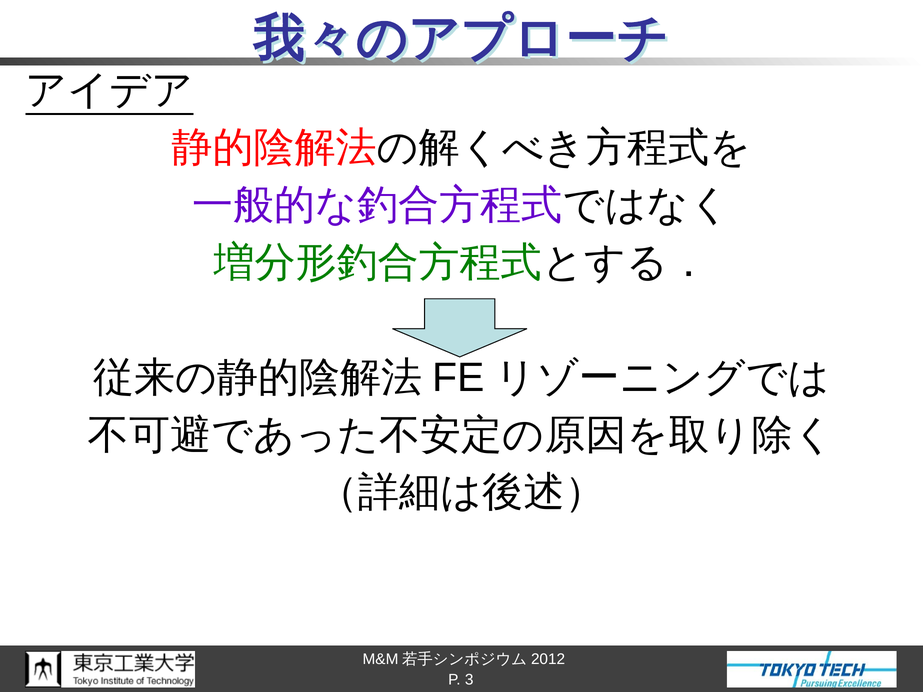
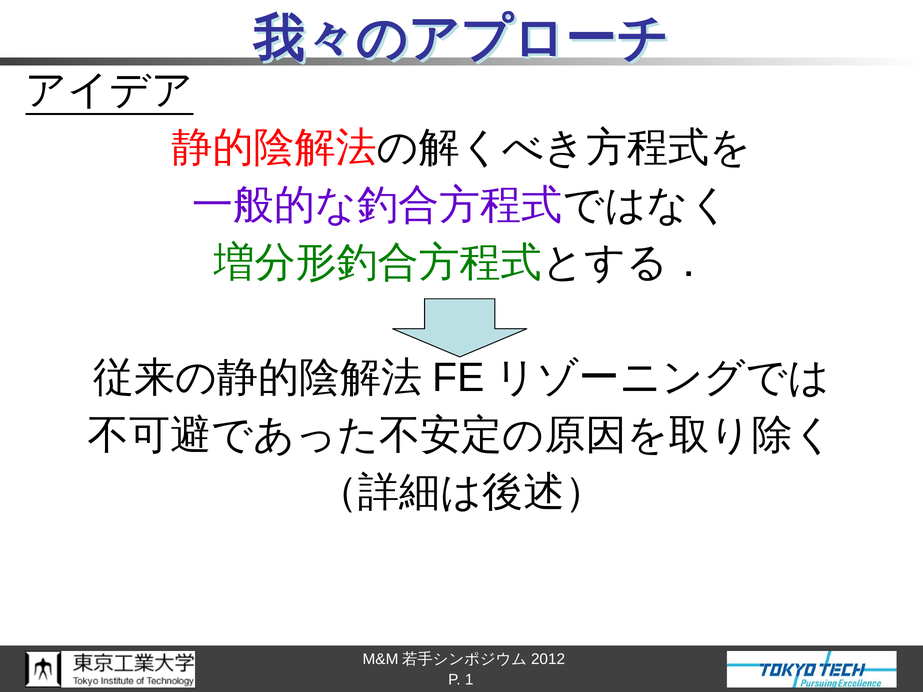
3: 3 -> 1
